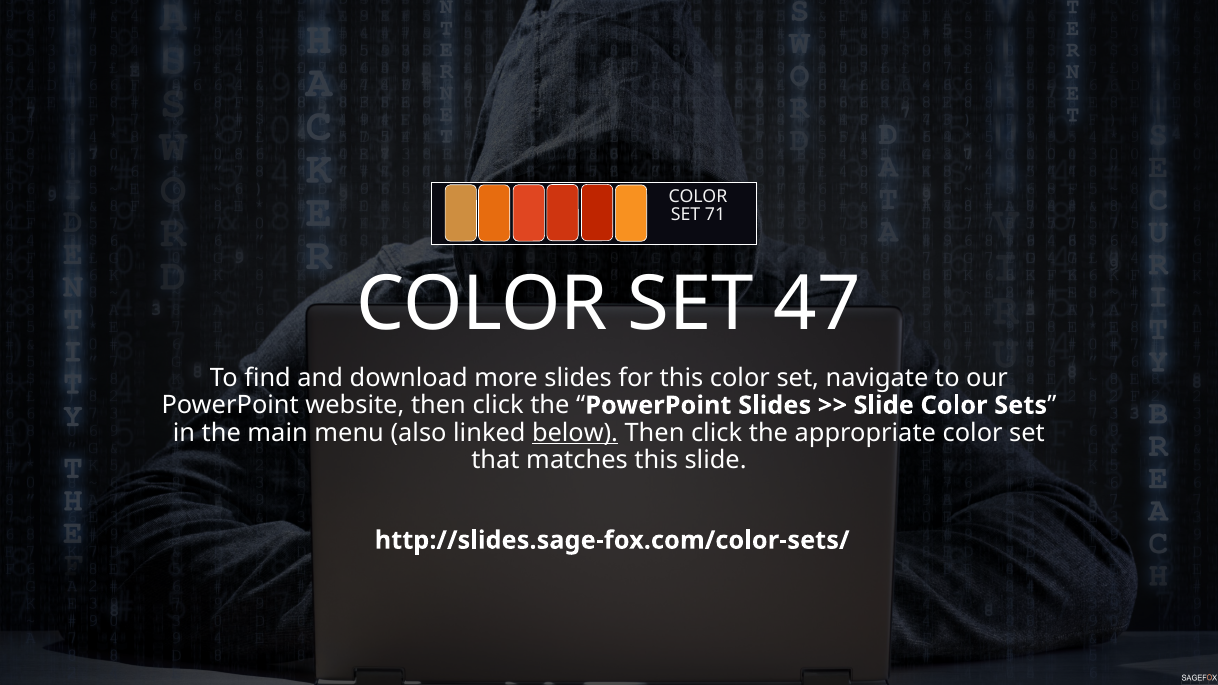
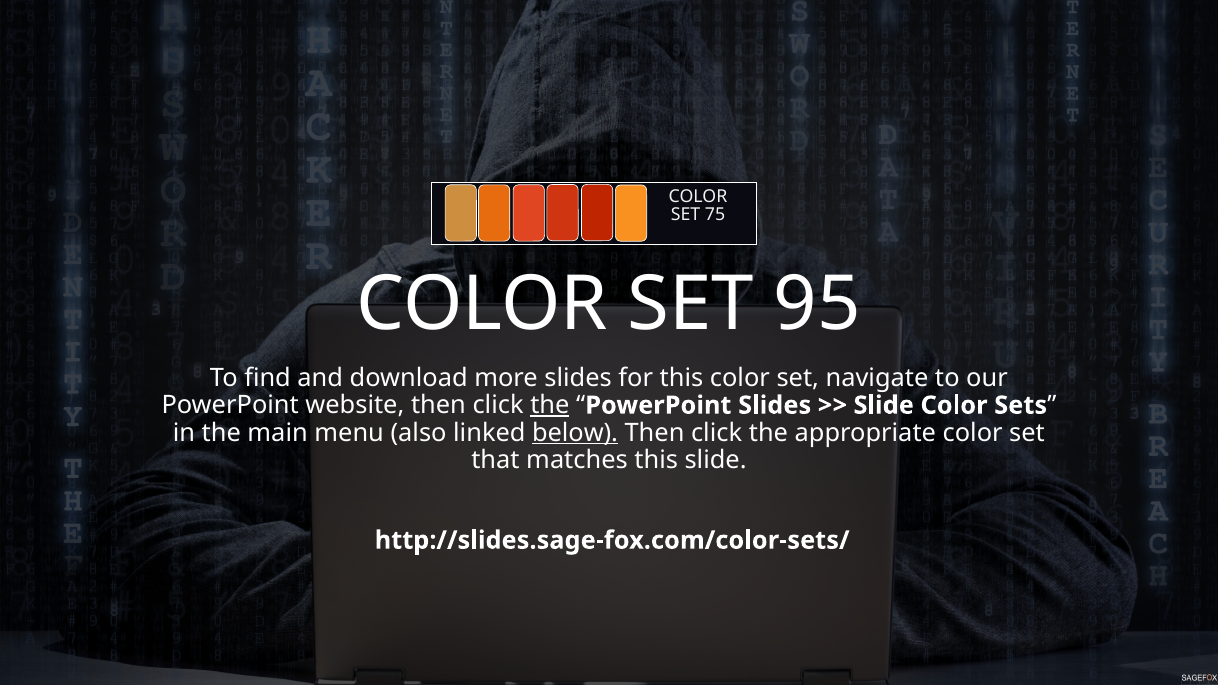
71: 71 -> 75
47: 47 -> 95
the at (550, 405) underline: none -> present
